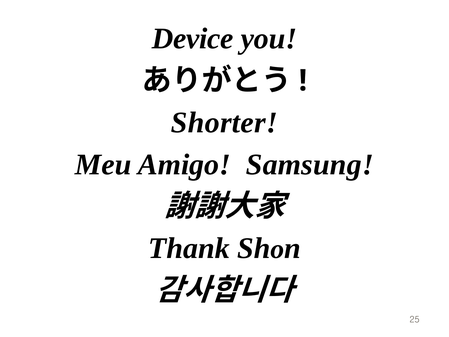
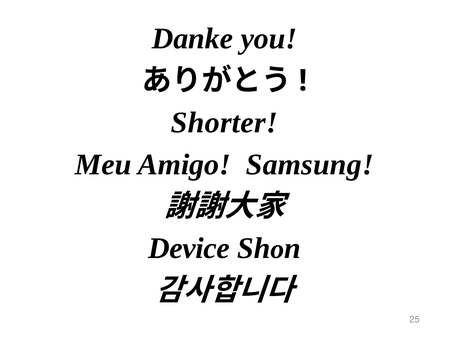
Device: Device -> Danke
Thank: Thank -> Device
